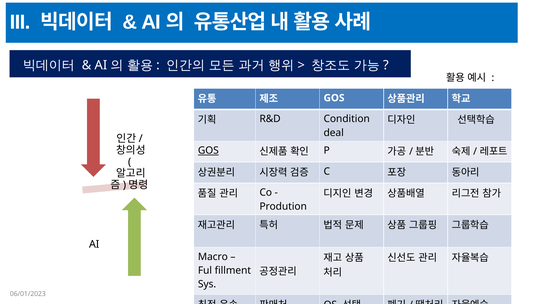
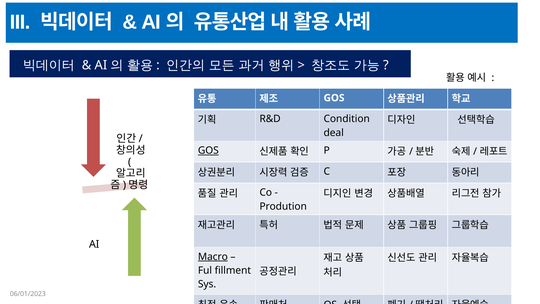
Macro underline: none -> present
